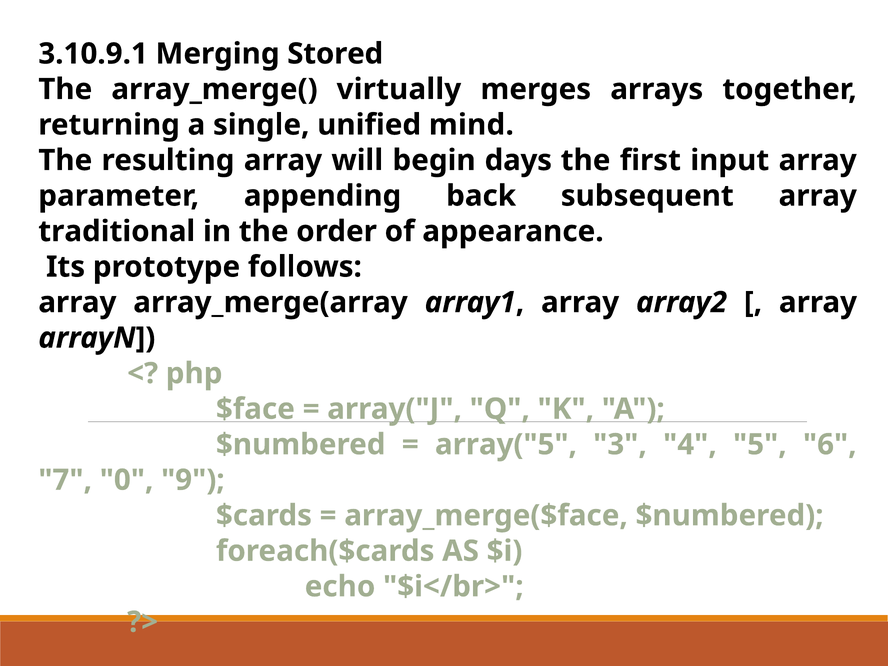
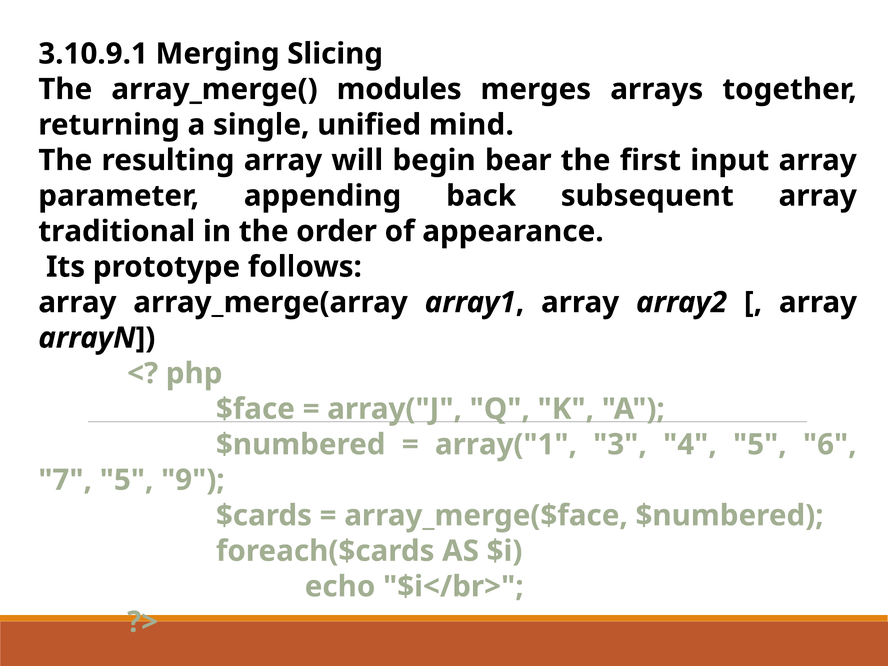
Stored: Stored -> Slicing
virtually: virtually -> modules
days: days -> bear
array("5: array("5 -> array("1
7 0: 0 -> 5
